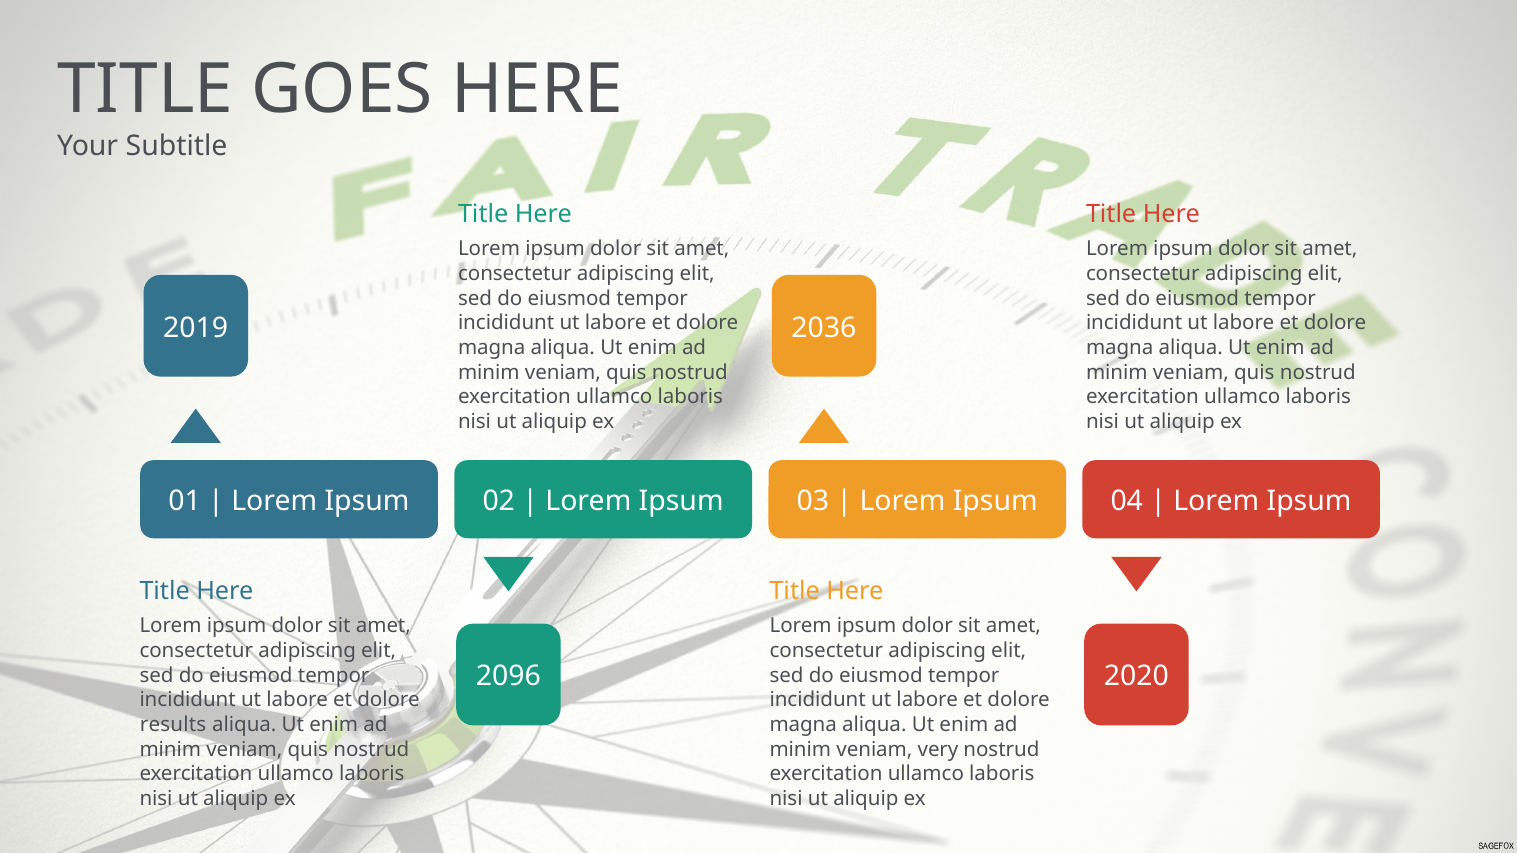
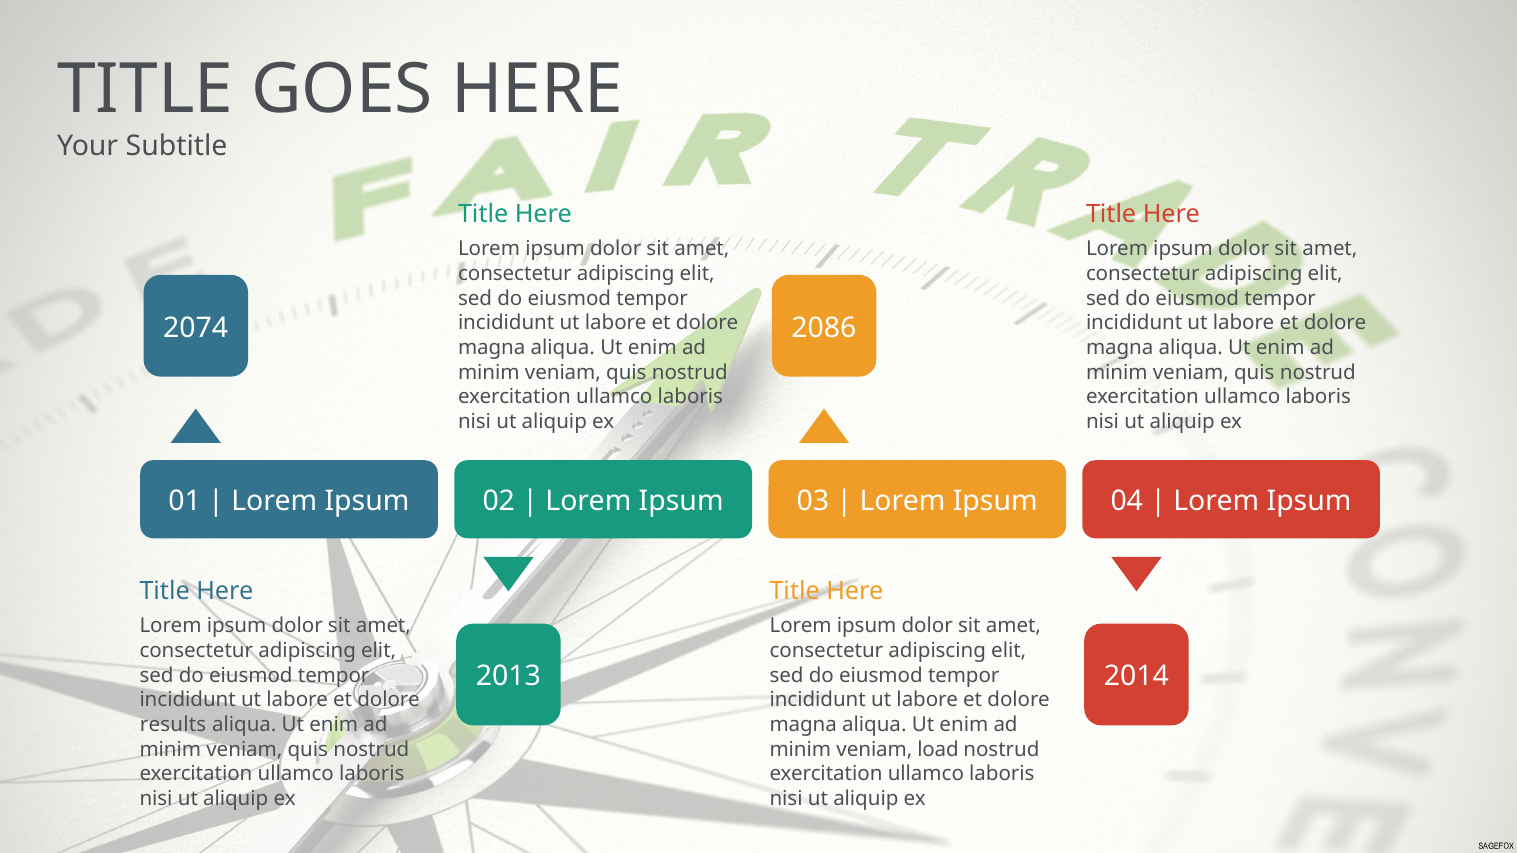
2019: 2019 -> 2074
2036: 2036 -> 2086
2096: 2096 -> 2013
2020: 2020 -> 2014
very: very -> load
